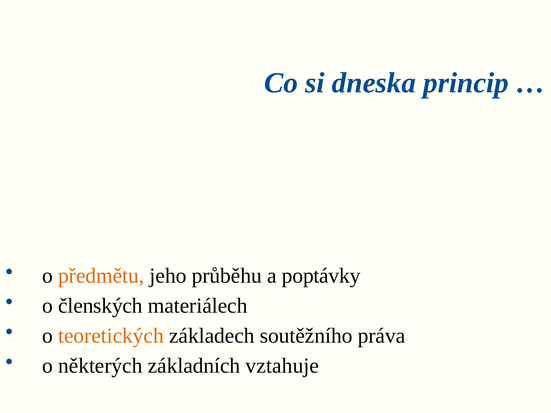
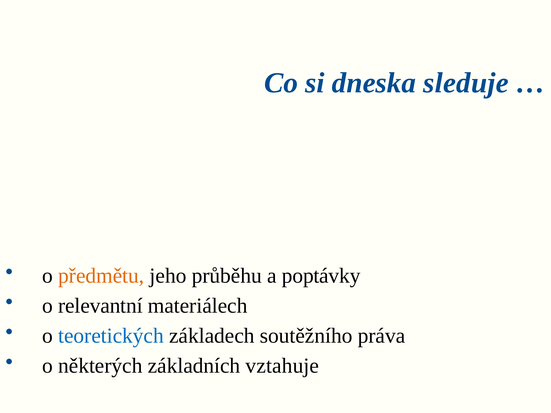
princip: princip -> sleduje
členských: členských -> relevantní
teoretických colour: orange -> blue
